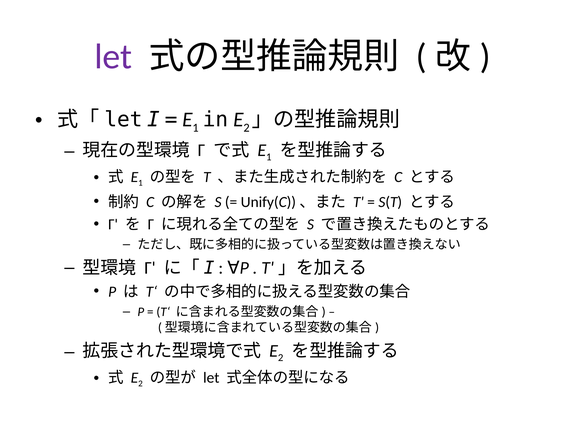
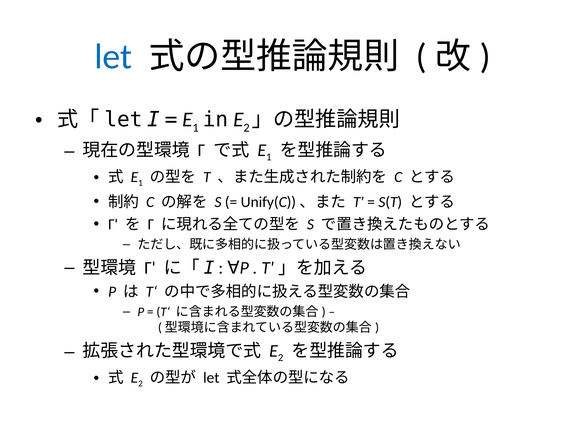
let at (113, 57) colour: purple -> blue
